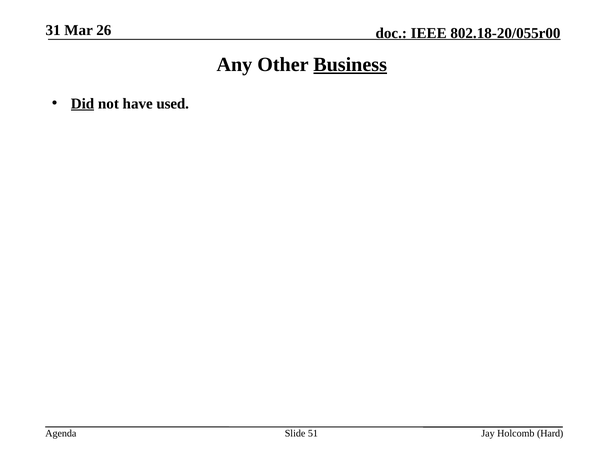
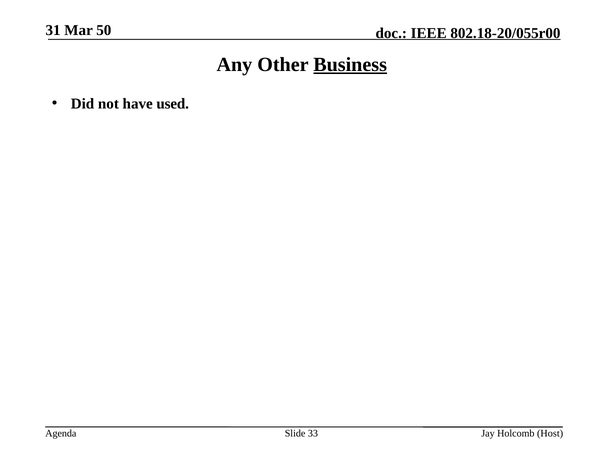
26: 26 -> 50
Did underline: present -> none
51: 51 -> 33
Hard: Hard -> Host
